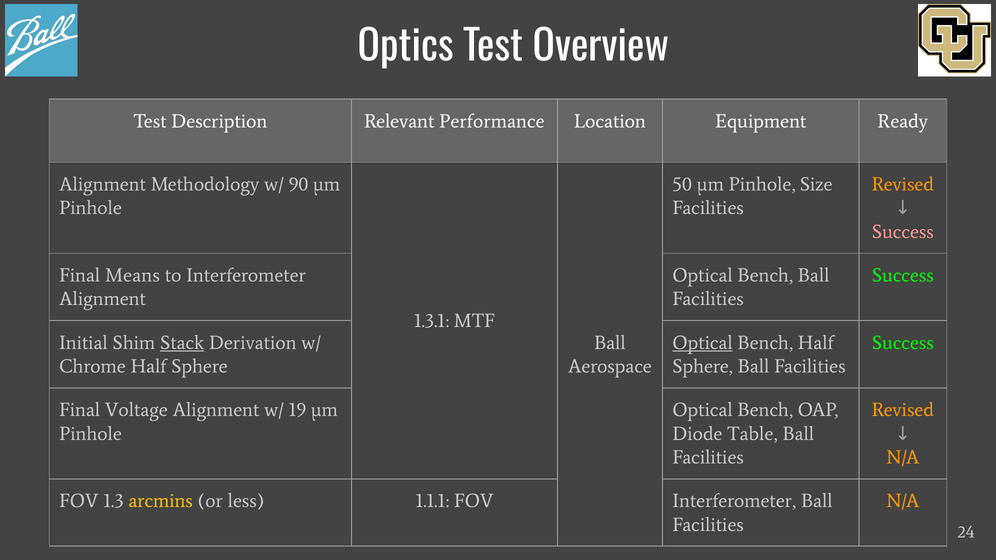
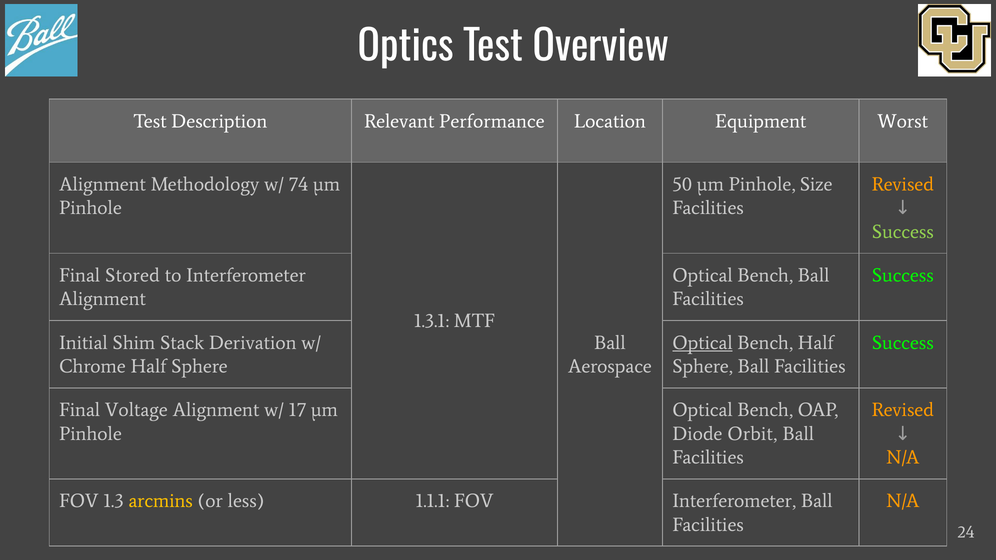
Ready: Ready -> Worst
90: 90 -> 74
Success at (903, 232) colour: pink -> light green
Means: Means -> Stored
Stack underline: present -> none
19: 19 -> 17
Table: Table -> Orbit
